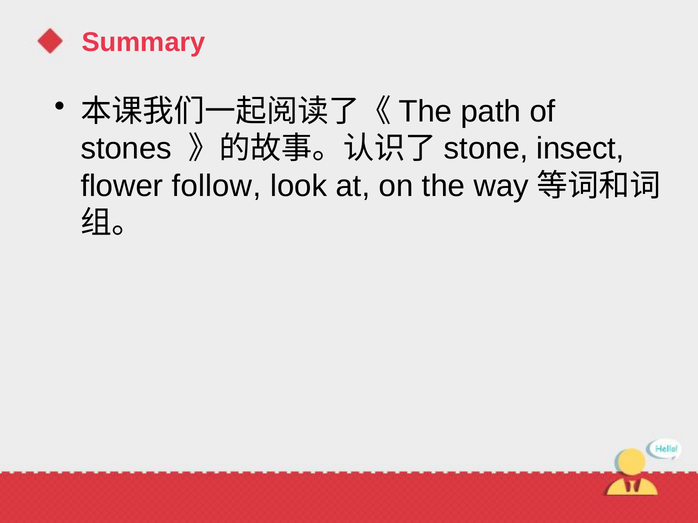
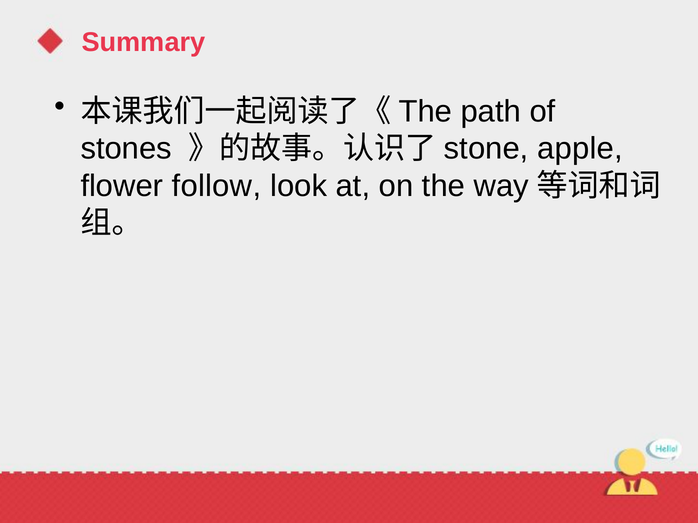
insect: insect -> apple
